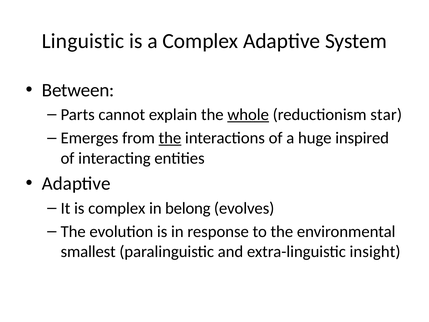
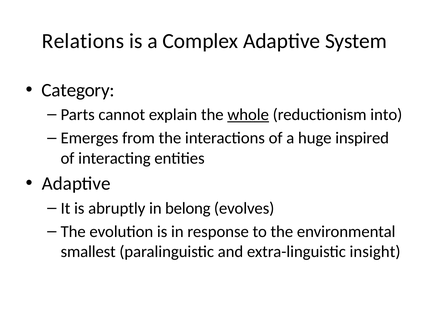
Linguistic: Linguistic -> Relations
Between: Between -> Category
star: star -> into
the at (170, 138) underline: present -> none
is complex: complex -> abruptly
